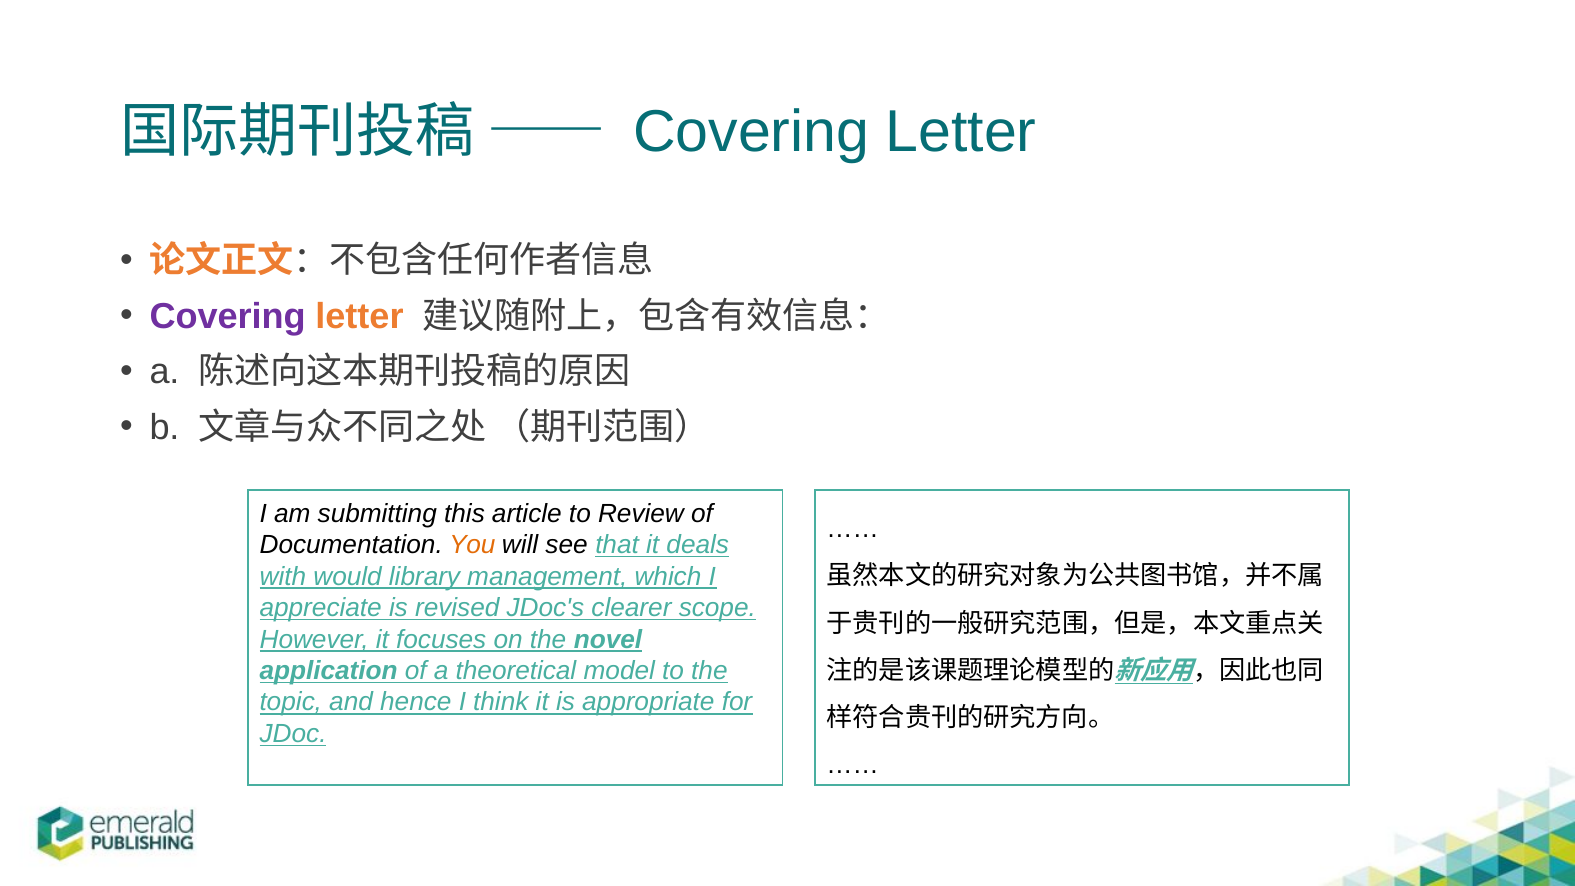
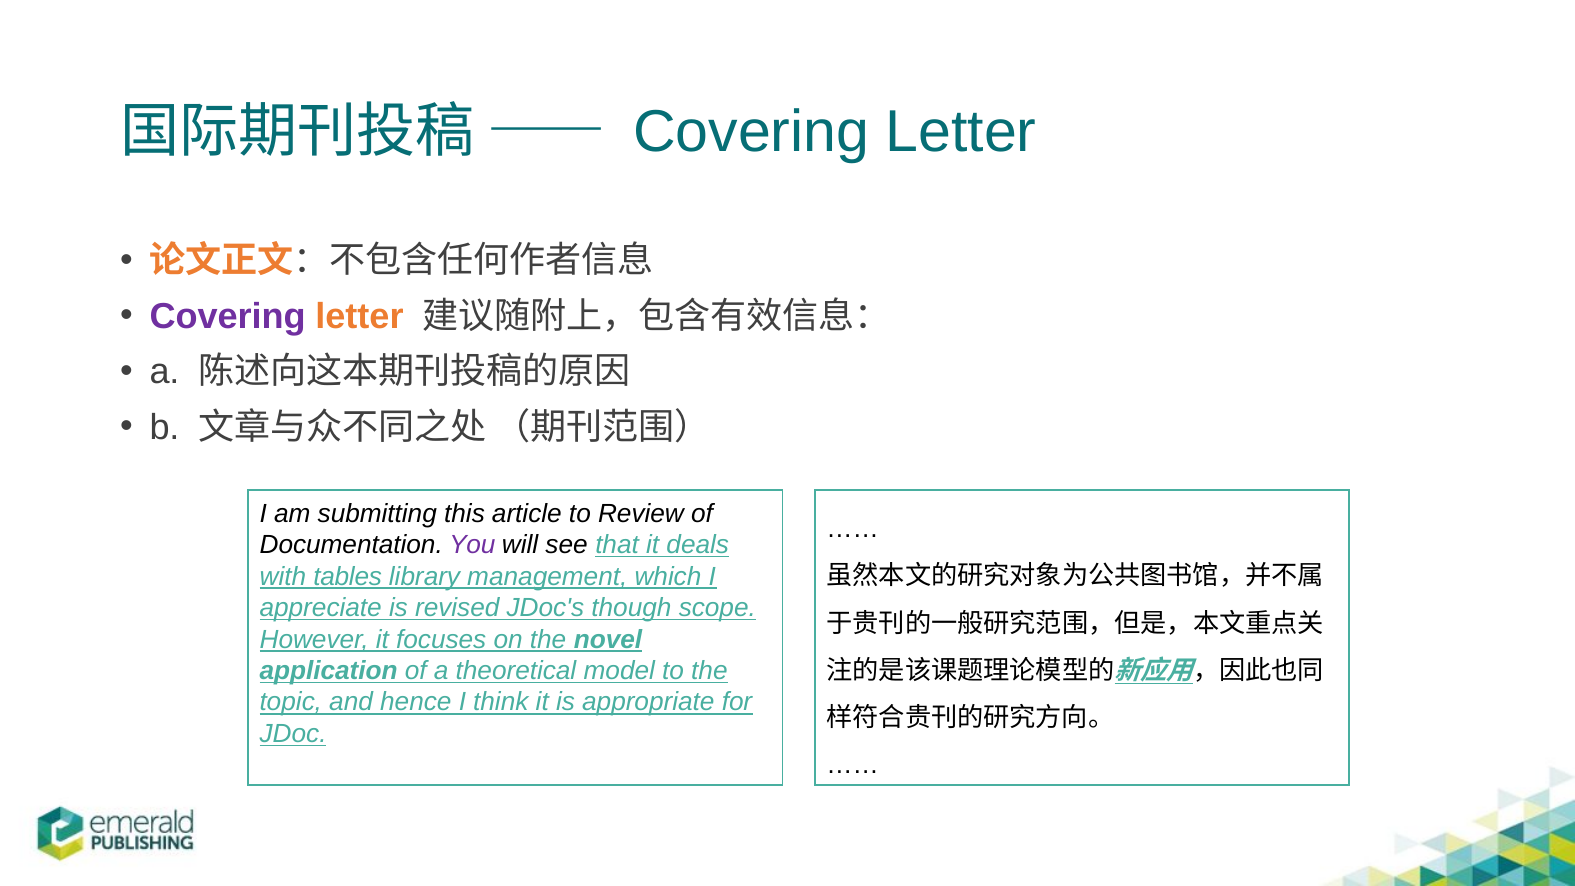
You colour: orange -> purple
would: would -> tables
clearer: clearer -> though
